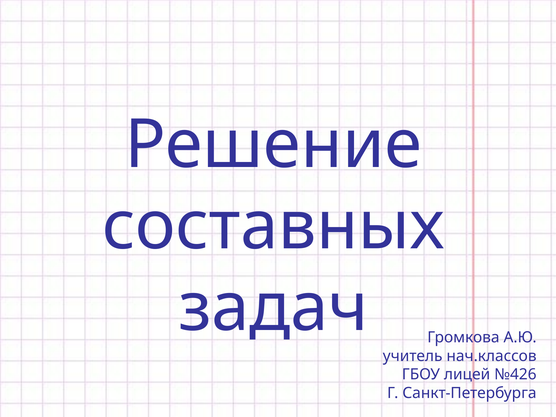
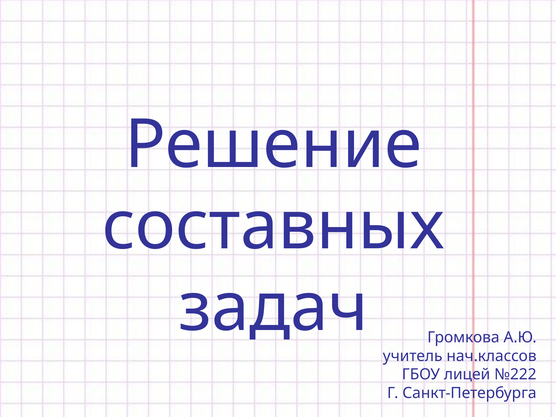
№426: №426 -> №222
